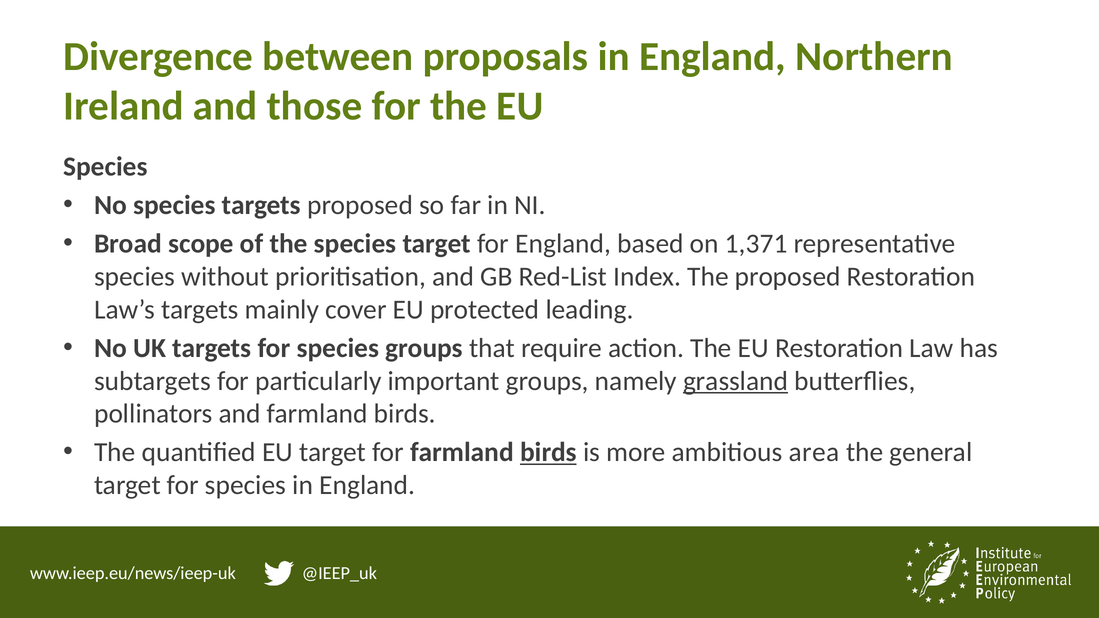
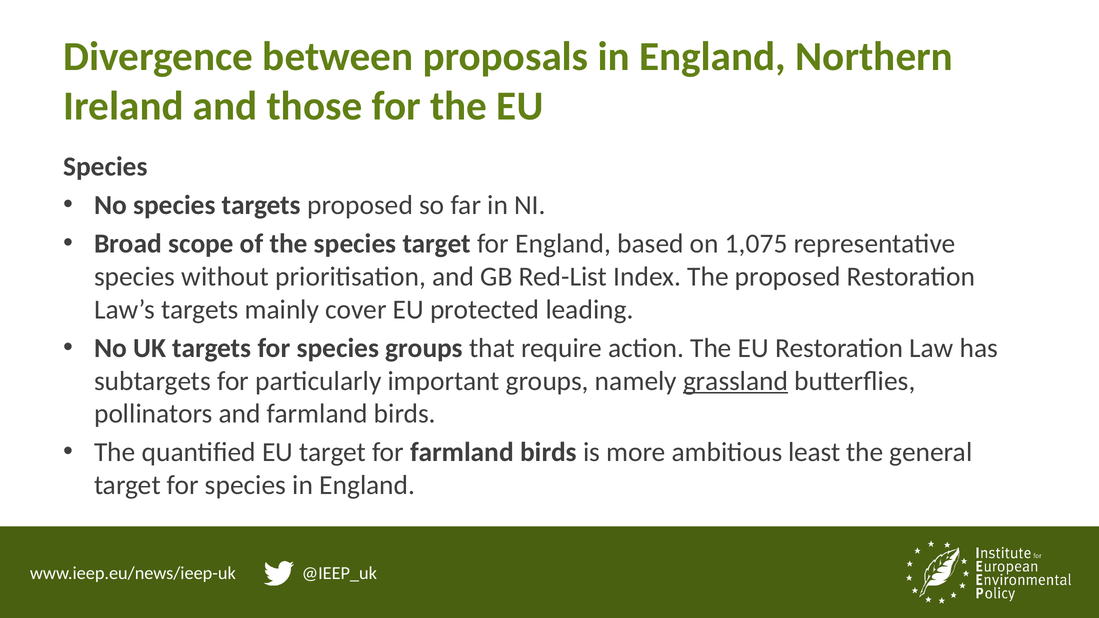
1,371: 1,371 -> 1,075
birds at (548, 452) underline: present -> none
area: area -> least
